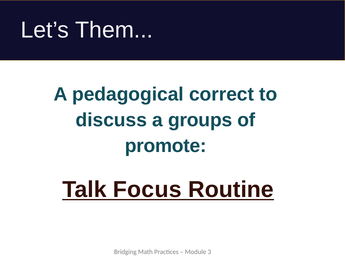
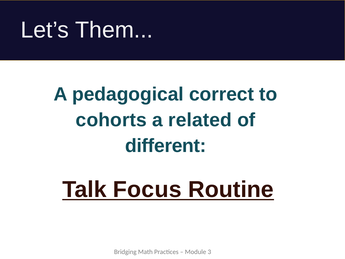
discuss: discuss -> cohorts
groups: groups -> related
promote: promote -> different
